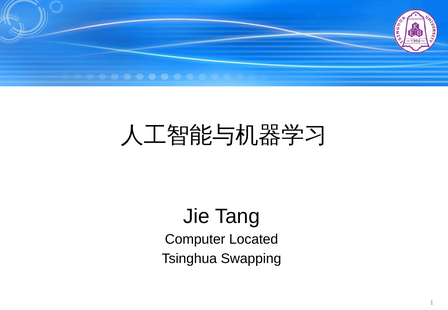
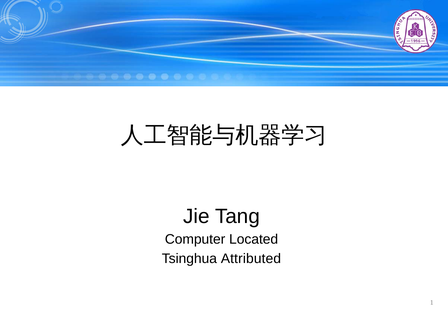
Swapping: Swapping -> Attributed
